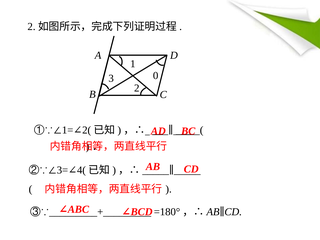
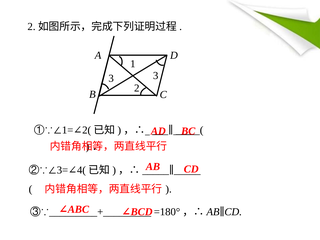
3 0: 0 -> 3
